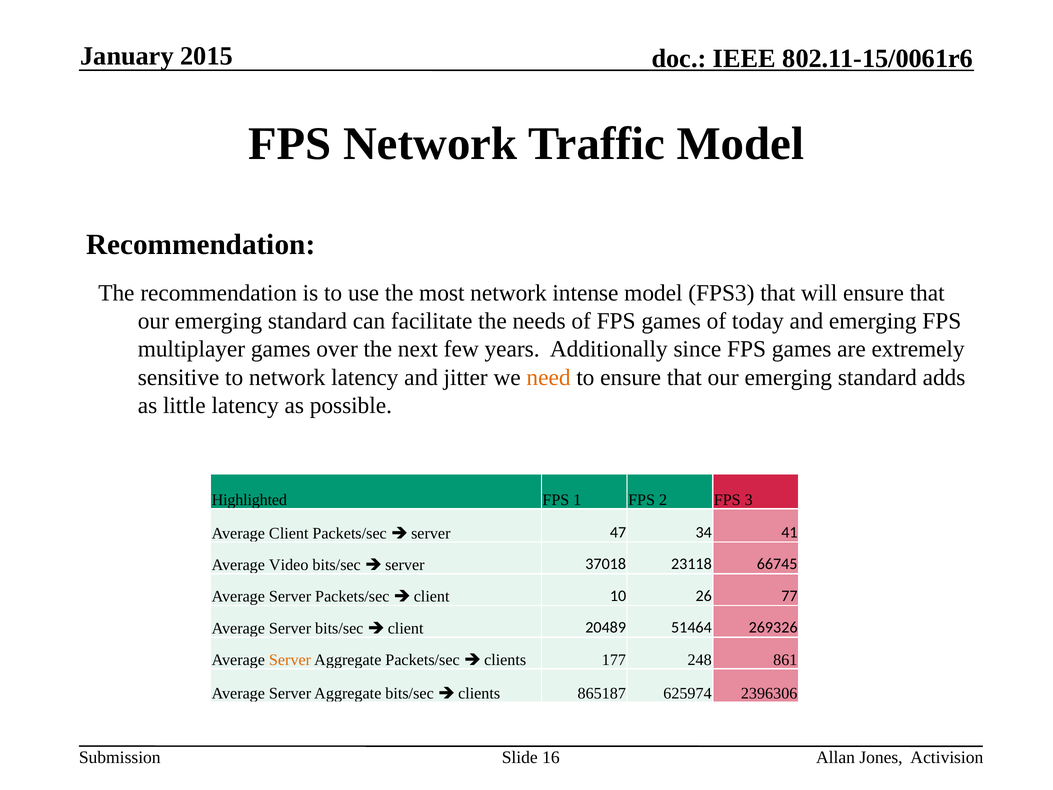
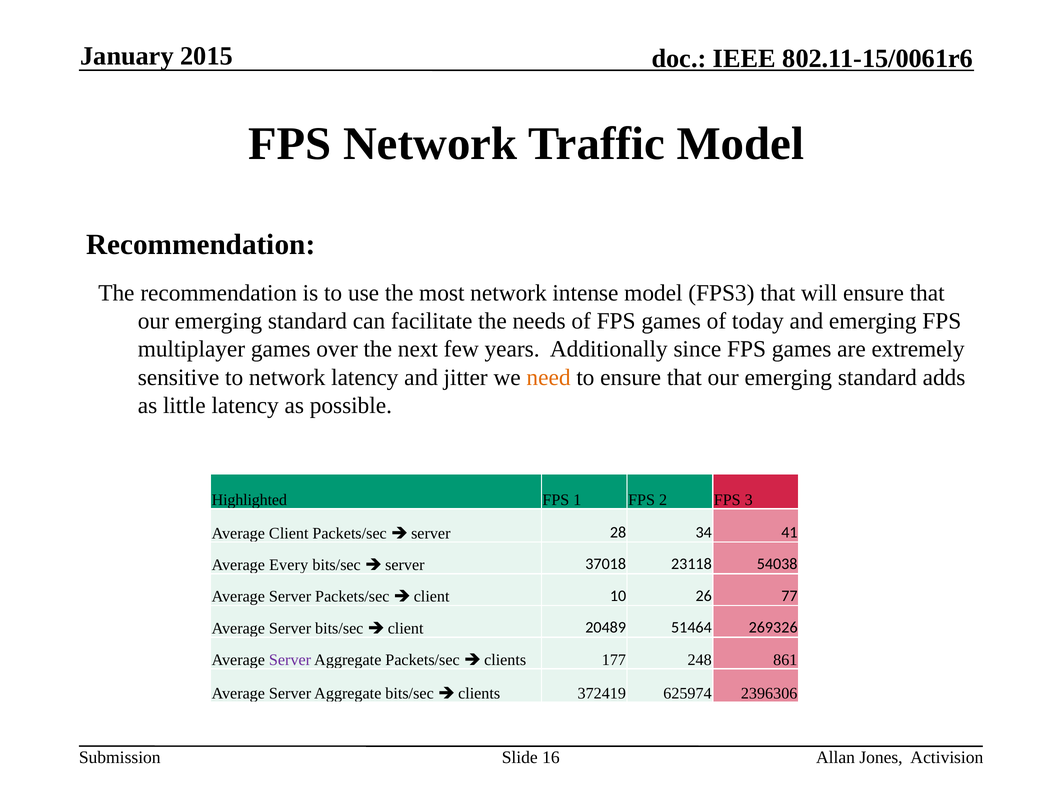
47: 47 -> 28
Video: Video -> Every
66745: 66745 -> 54038
Server at (290, 660) colour: orange -> purple
865187: 865187 -> 372419
